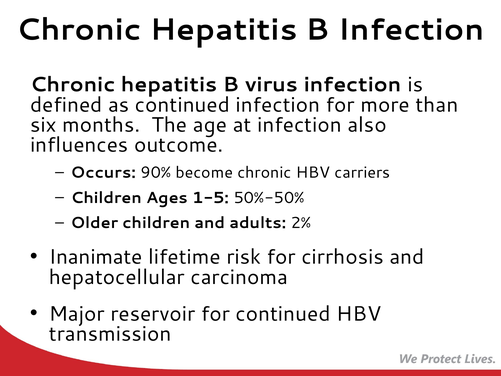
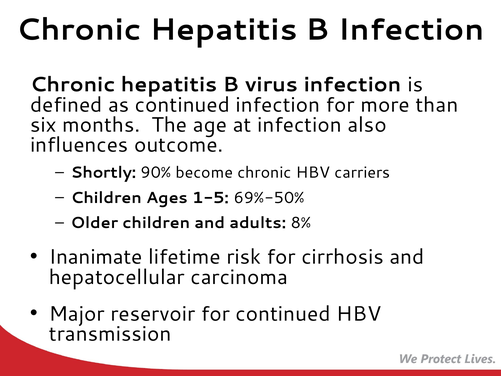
Occurs: Occurs -> Shortly
50%-50%: 50%-50% -> 69%-50%
2%: 2% -> 8%
